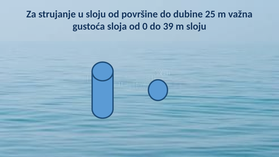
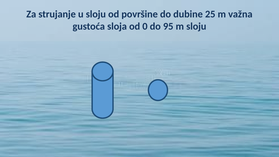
39: 39 -> 95
